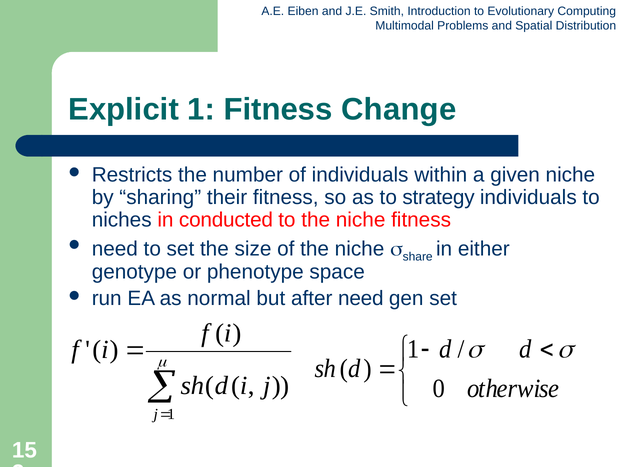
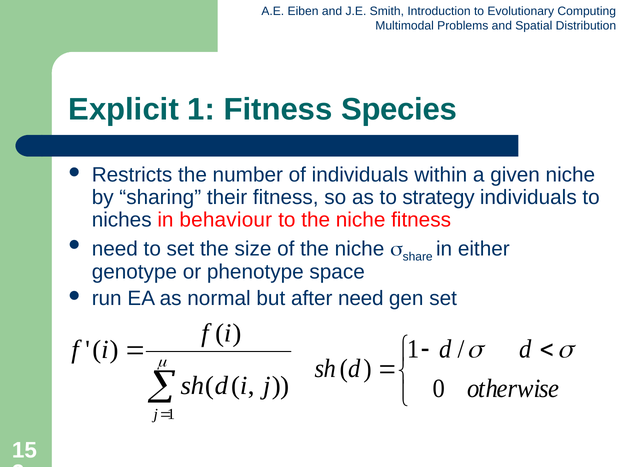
Change: Change -> Species
conducted: conducted -> behaviour
